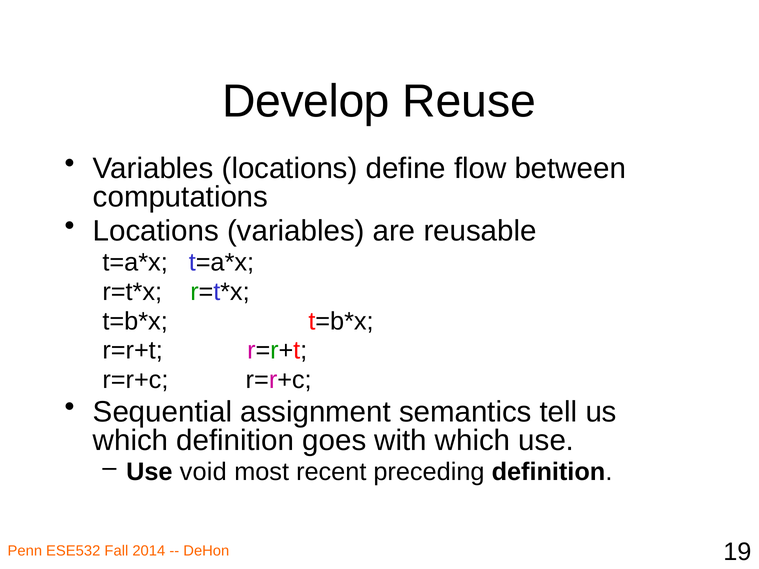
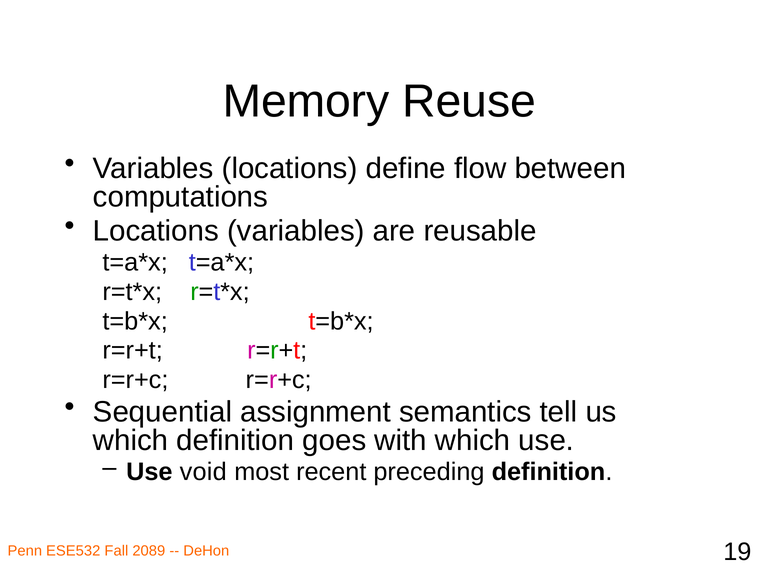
Develop: Develop -> Memory
2014: 2014 -> 2089
